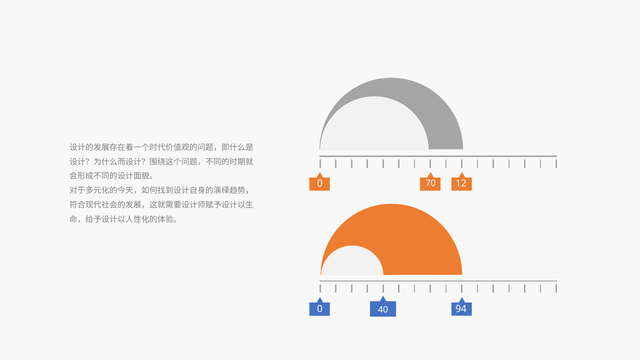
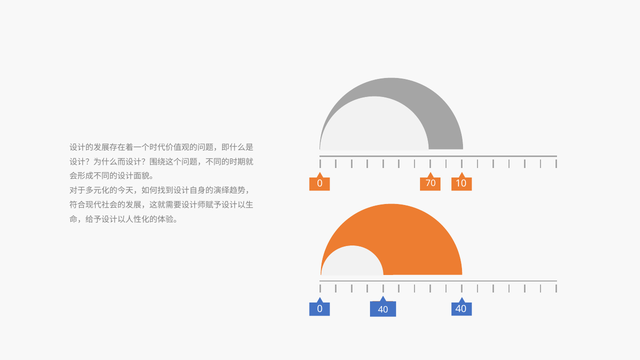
12: 12 -> 10
0 94: 94 -> 40
